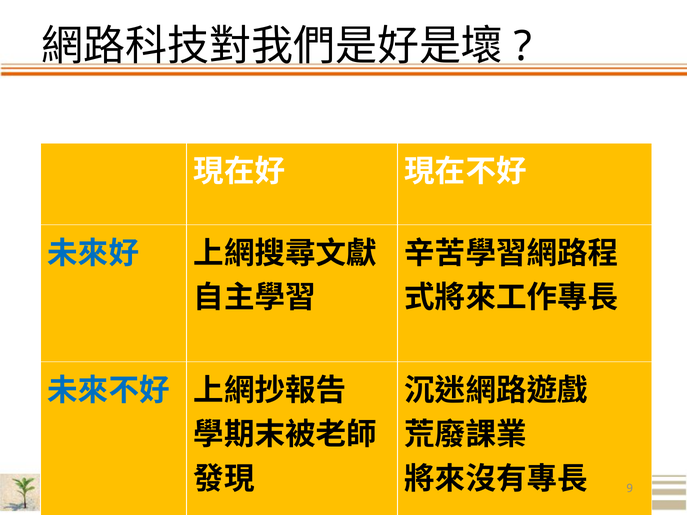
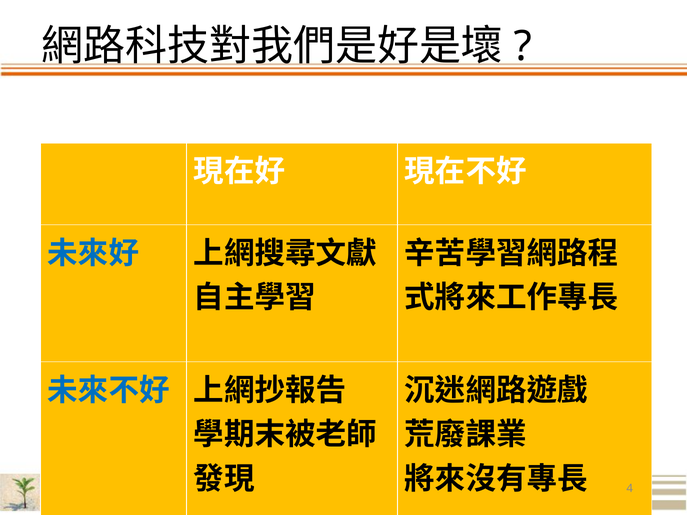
9: 9 -> 4
